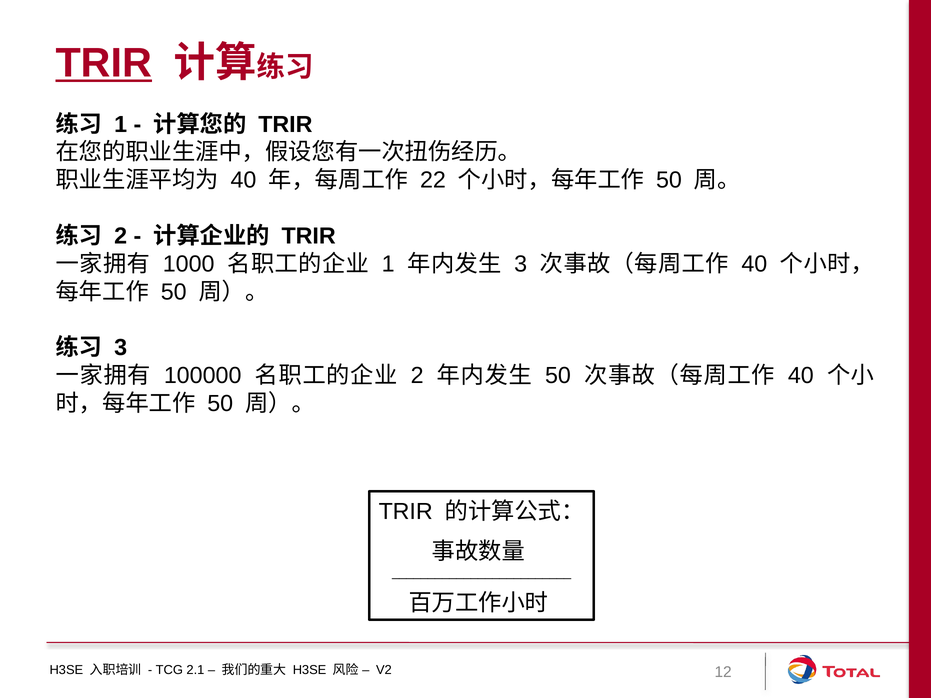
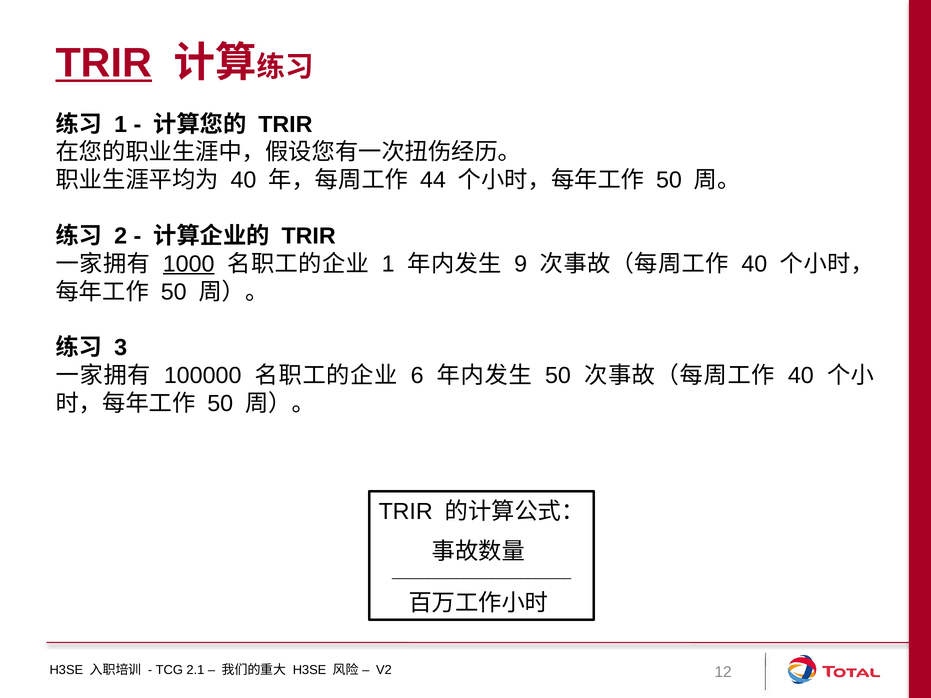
22: 22 -> 44
1000 underline: none -> present
3 at (521, 264): 3 -> 9
2 at (417, 376): 2 -> 6
